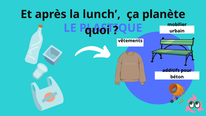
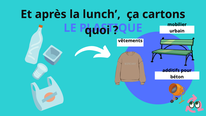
planète: planète -> cartons
